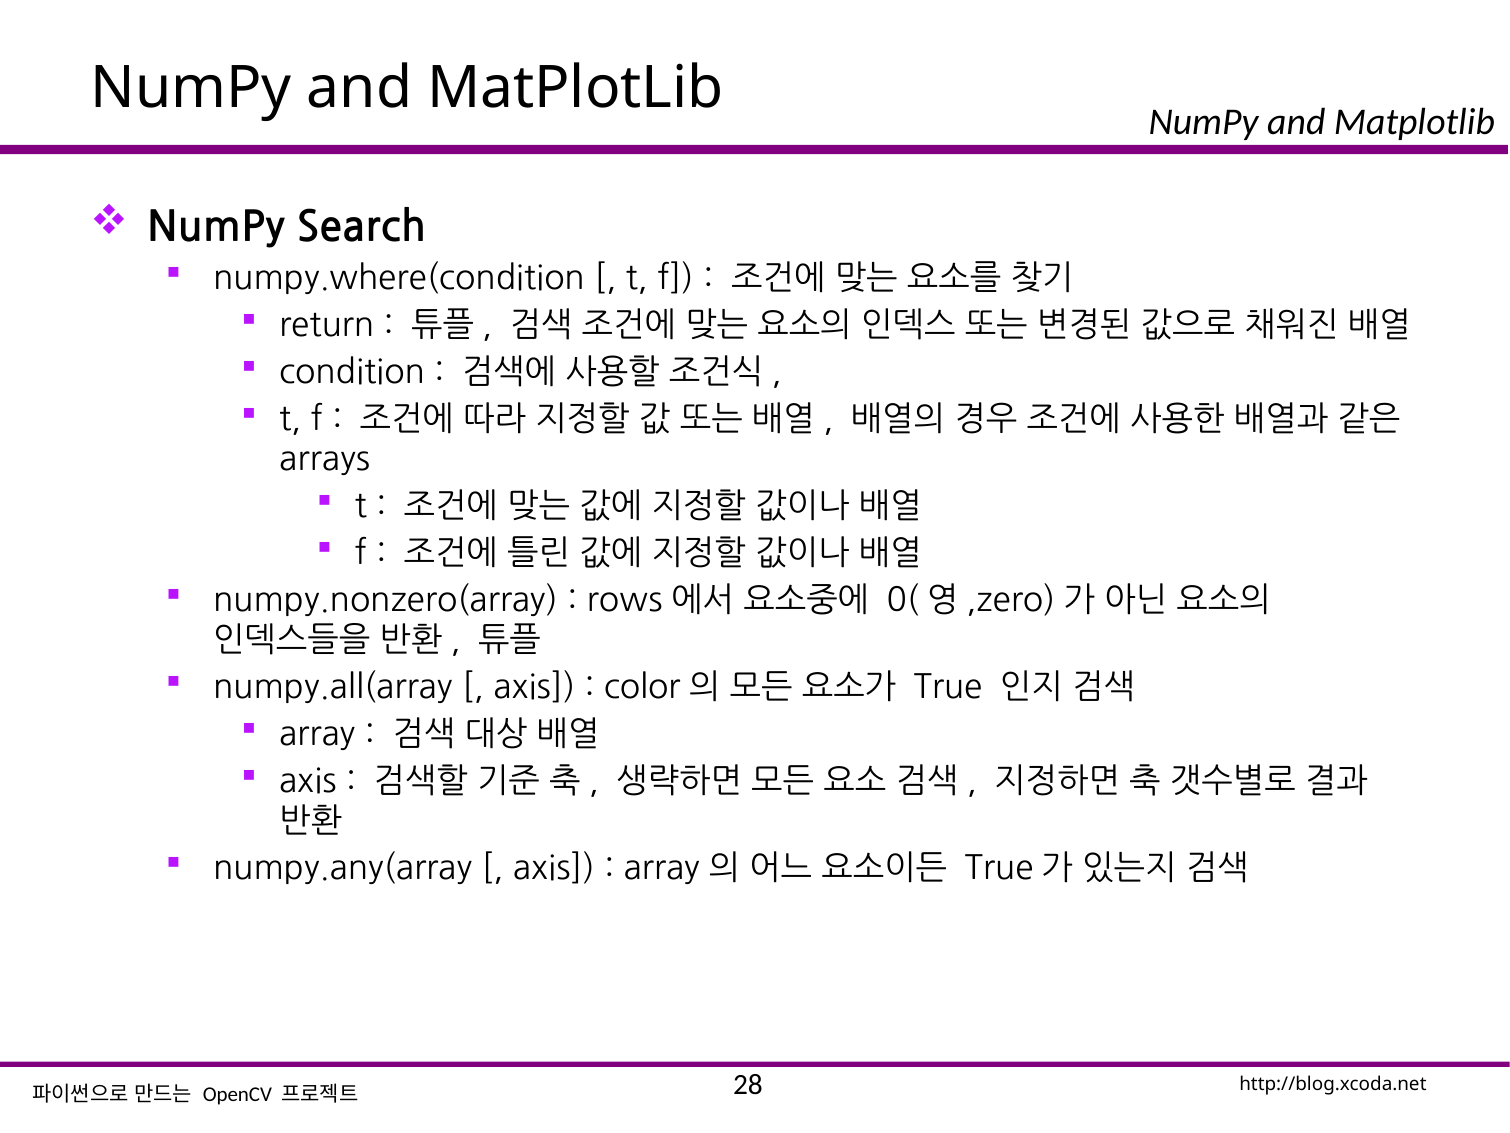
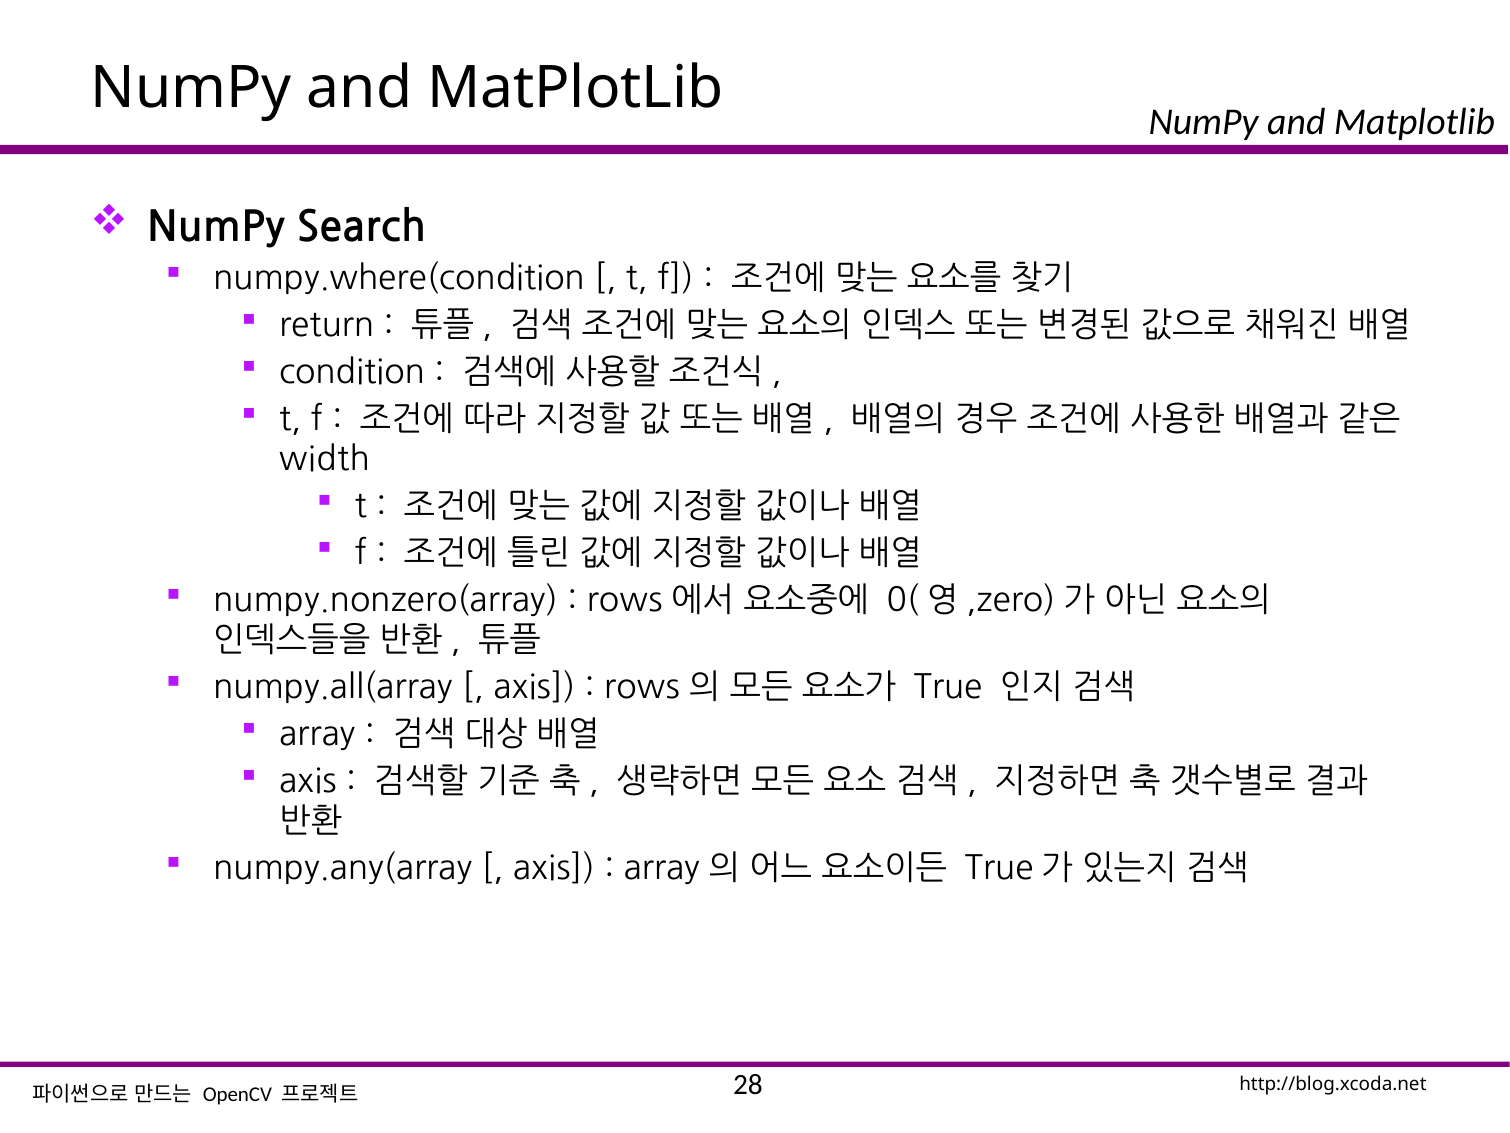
arrays: arrays -> width
color at (642, 687): color -> rows
